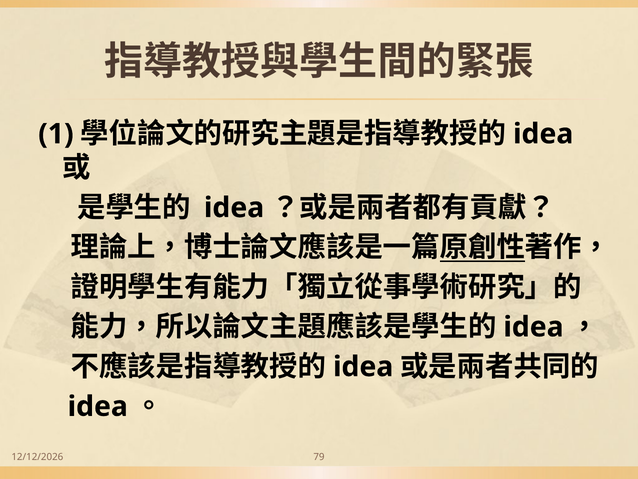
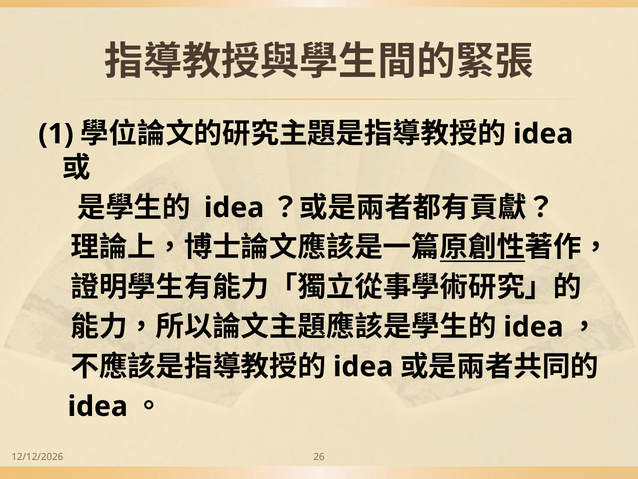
79: 79 -> 26
